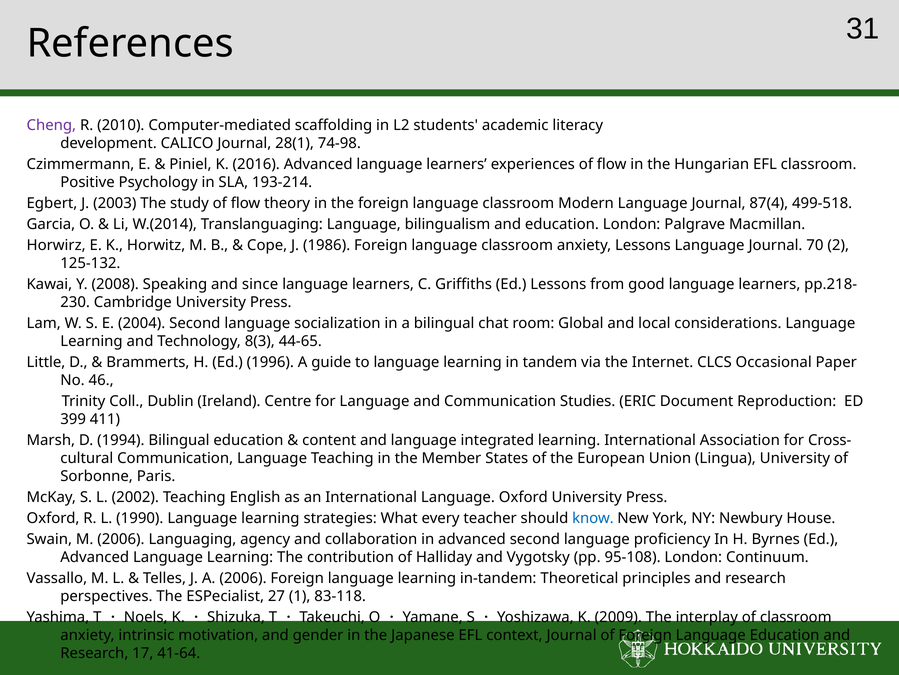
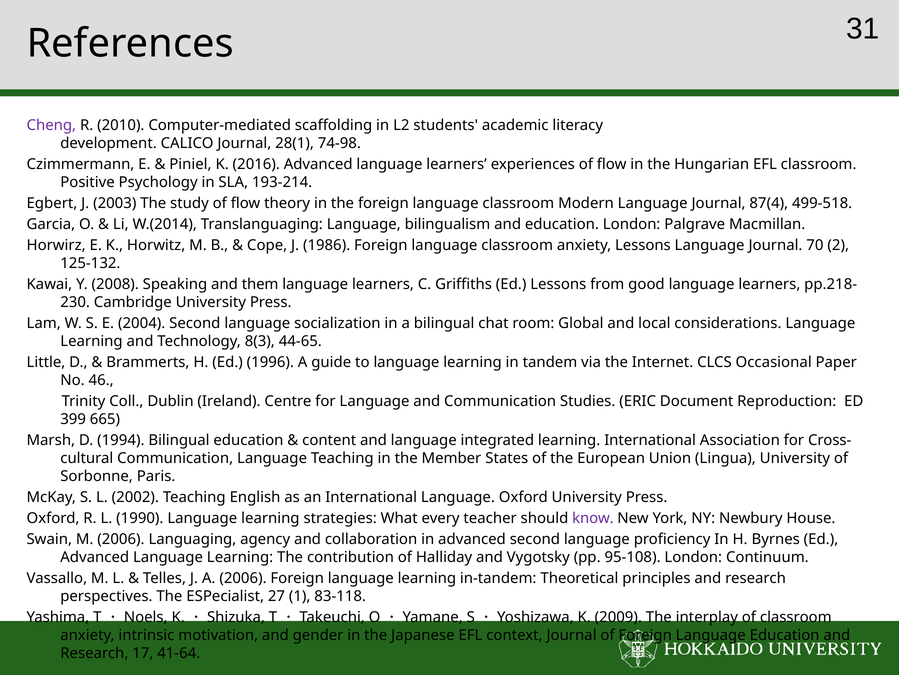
since: since -> them
411: 411 -> 665
know colour: blue -> purple
